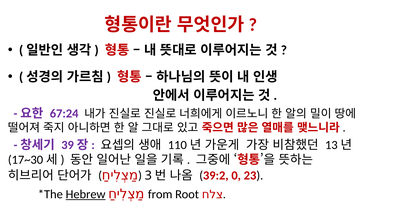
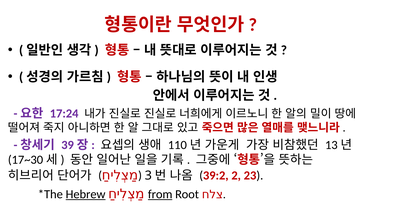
67:24: 67:24 -> 17:24
0: 0 -> 2
from underline: none -> present
